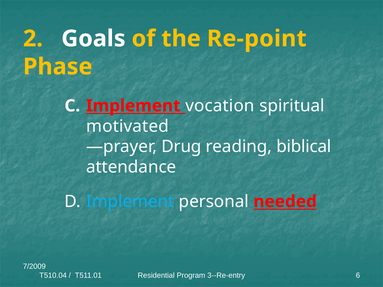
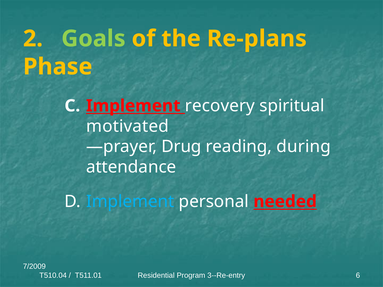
Goals colour: white -> light green
Re-point: Re-point -> Re-plans
vocation: vocation -> recovery
biblical: biblical -> during
